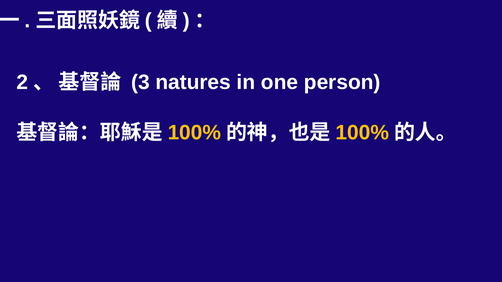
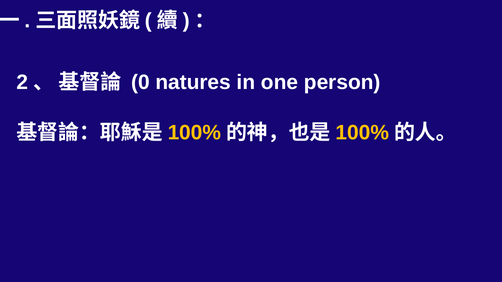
3: 3 -> 0
